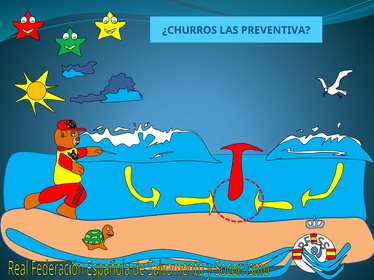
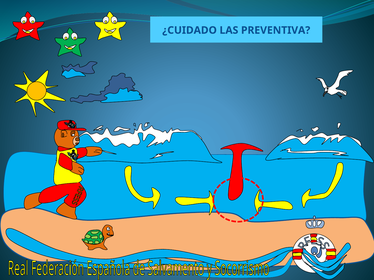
¿CHURROS: ¿CHURROS -> ¿CUIDADO
